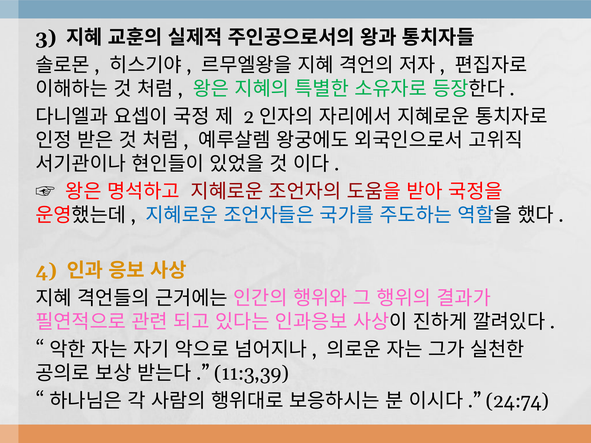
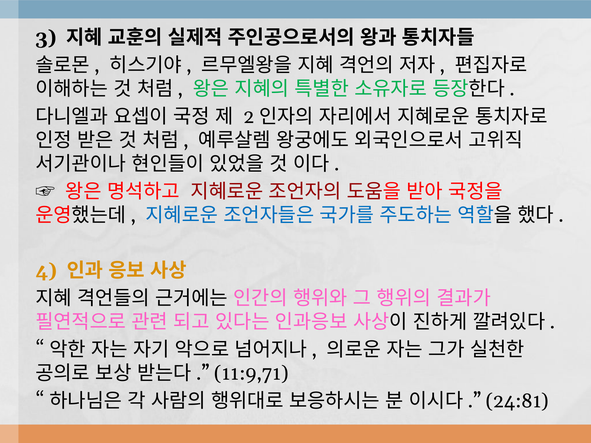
11:3,39: 11:3,39 -> 11:9,71
24:74: 24:74 -> 24:81
